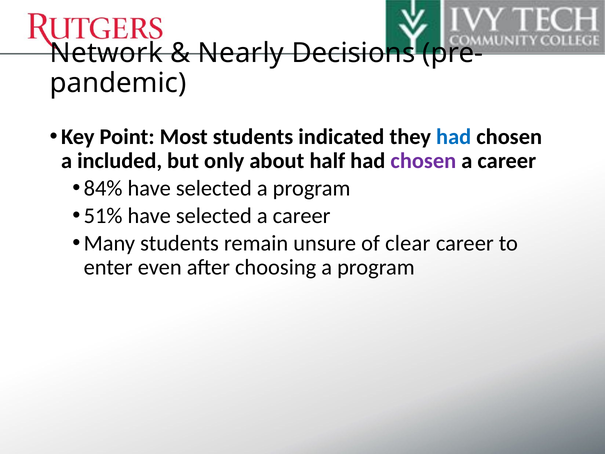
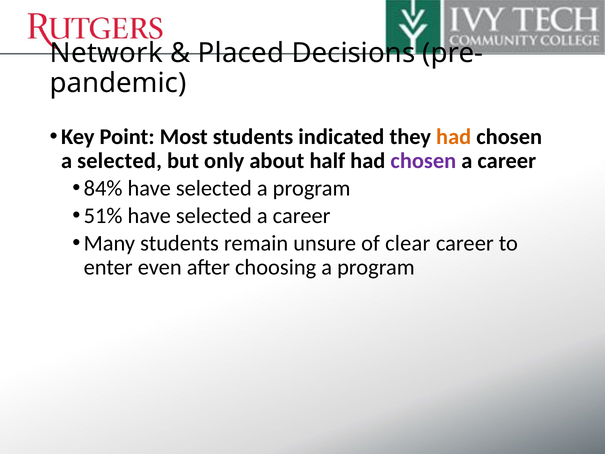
Nearly: Nearly -> Placed
had at (454, 137) colour: blue -> orange
a included: included -> selected
